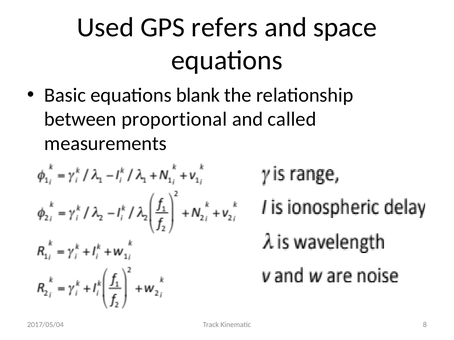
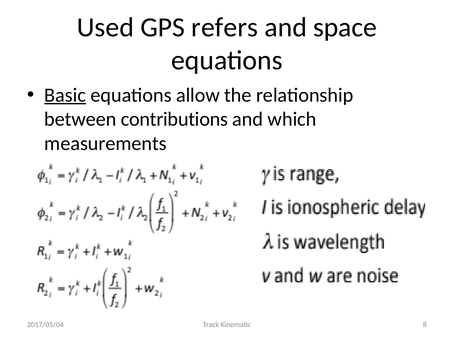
Basic underline: none -> present
blank: blank -> allow
proportional: proportional -> contributions
called: called -> which
